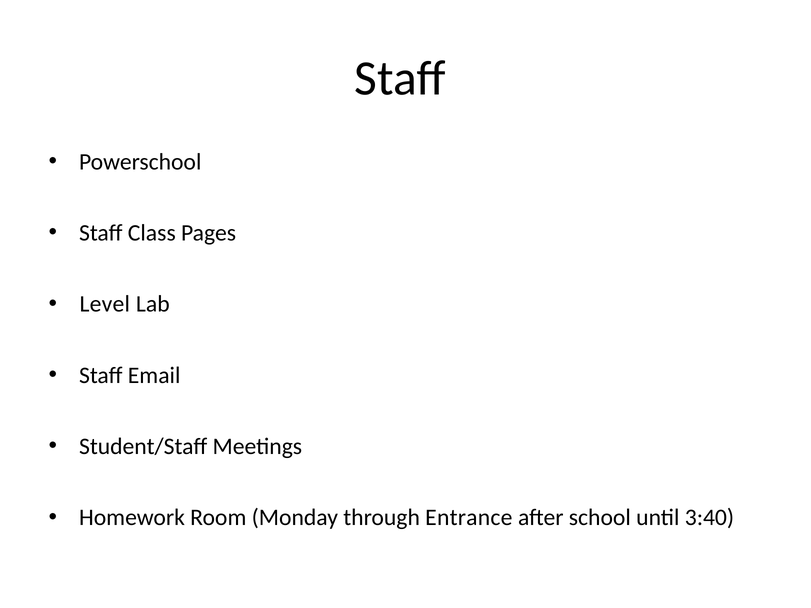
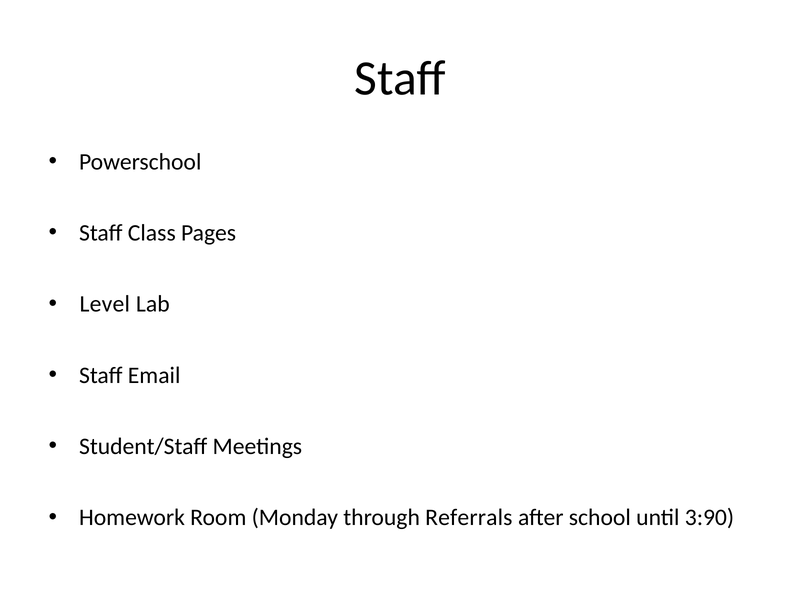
Entrance: Entrance -> Referrals
3:40: 3:40 -> 3:90
